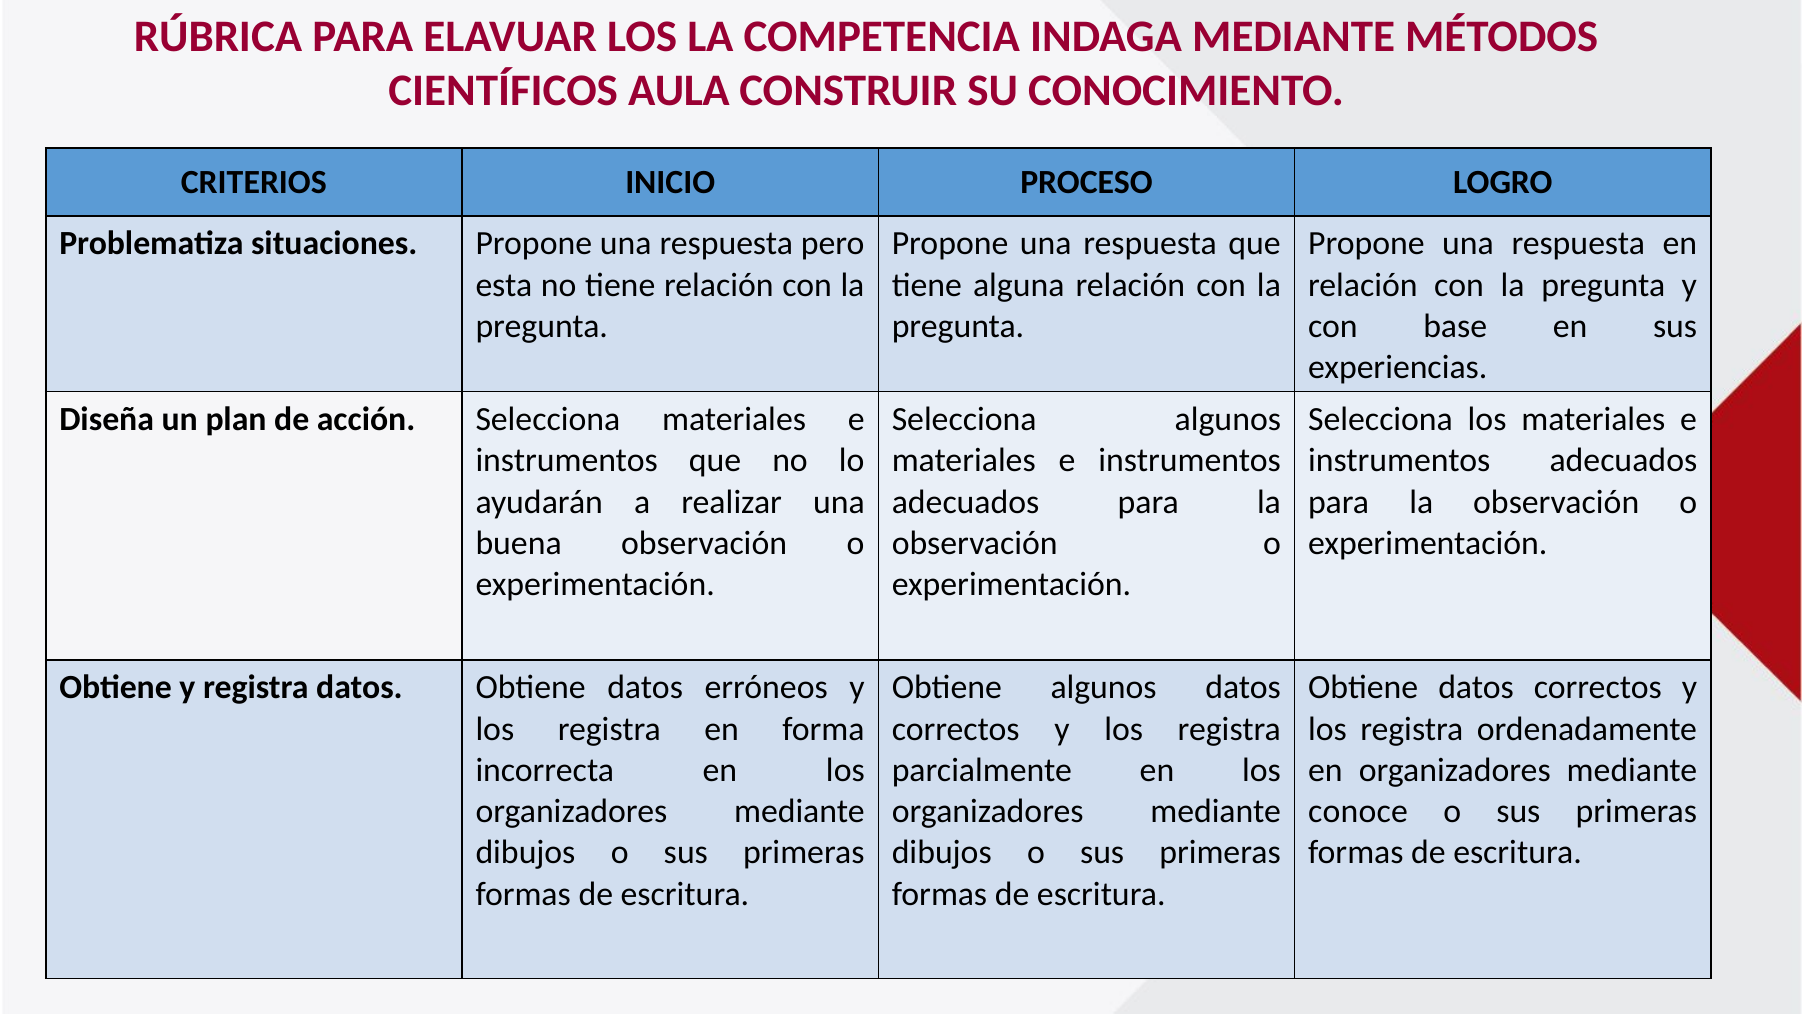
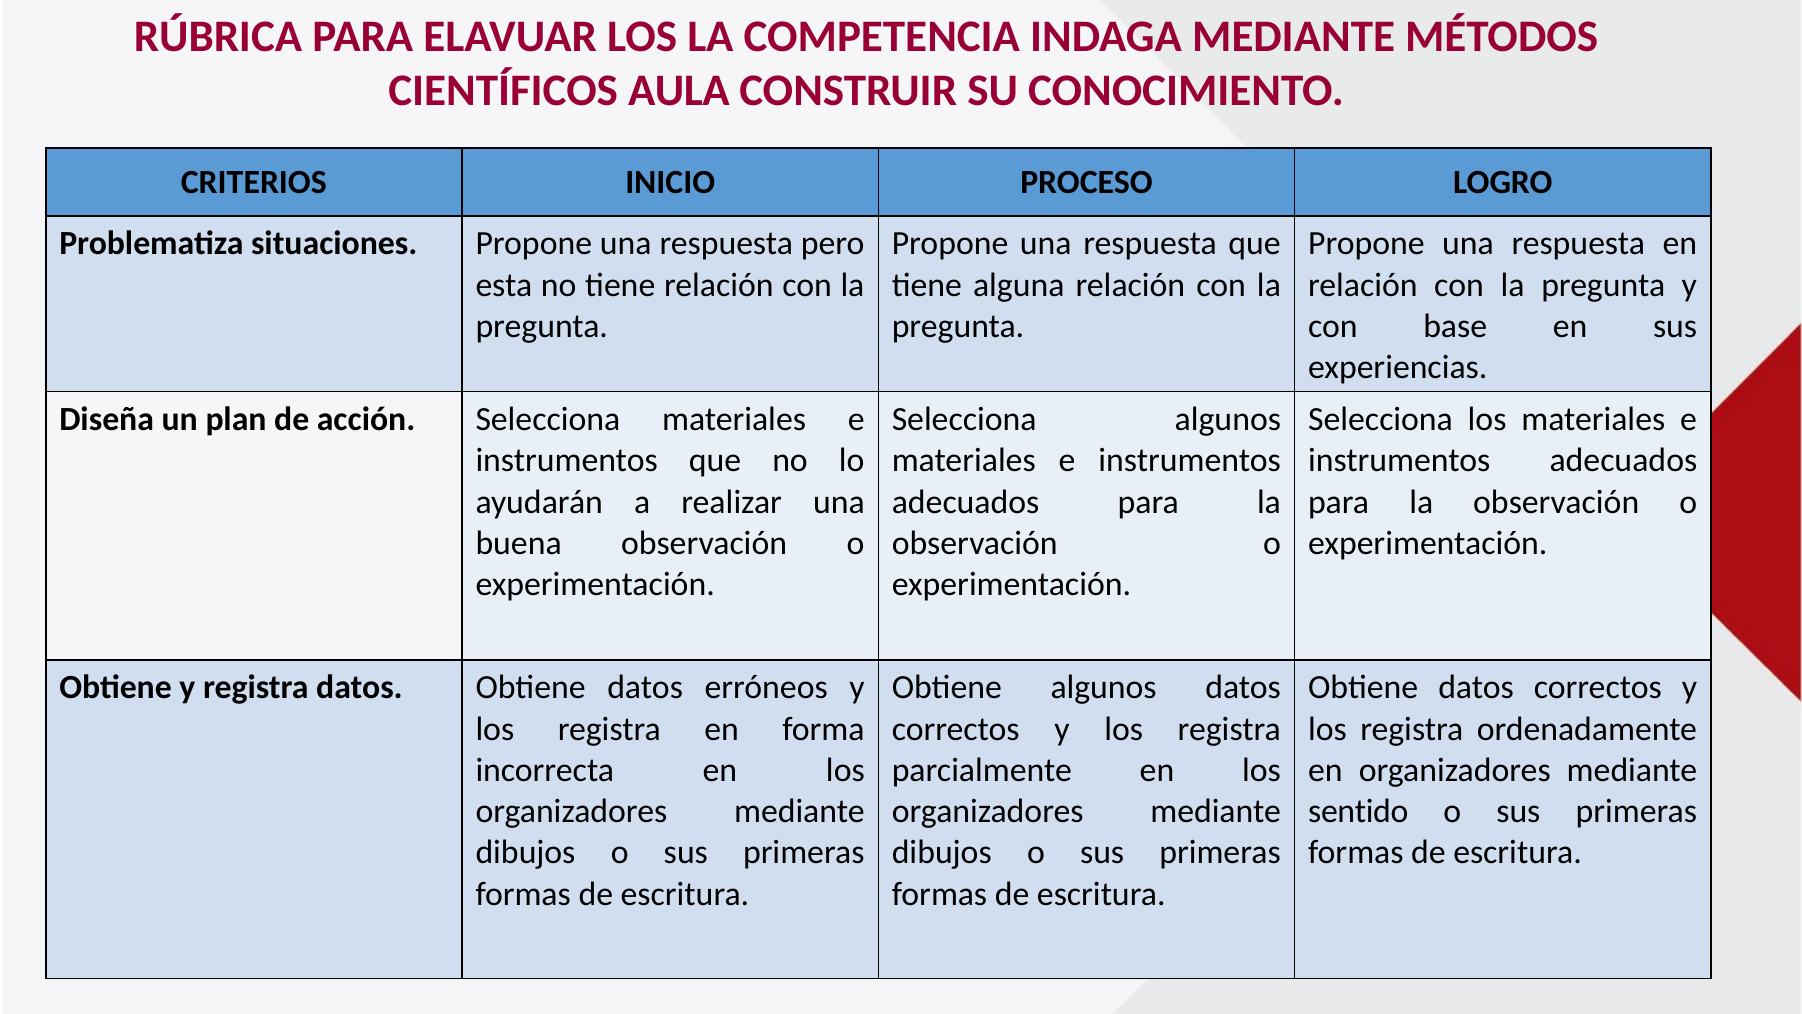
conoce: conoce -> sentido
